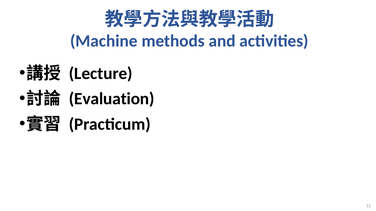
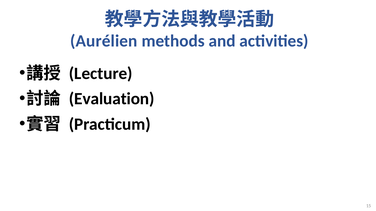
Machine: Machine -> Aurélien
